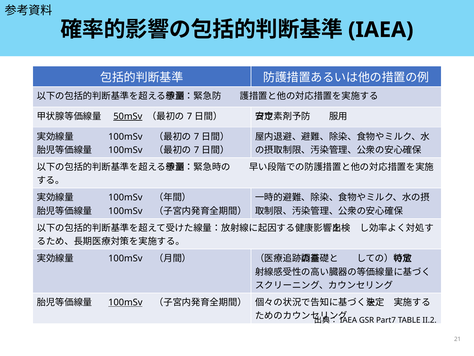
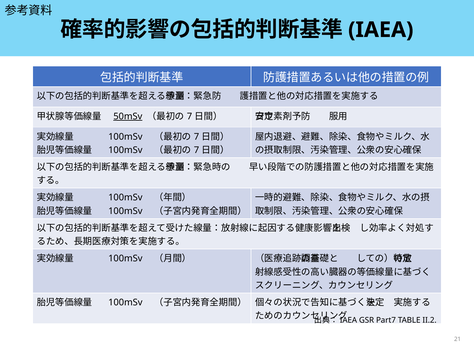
100mSv at (125, 302) underline: present -> none
